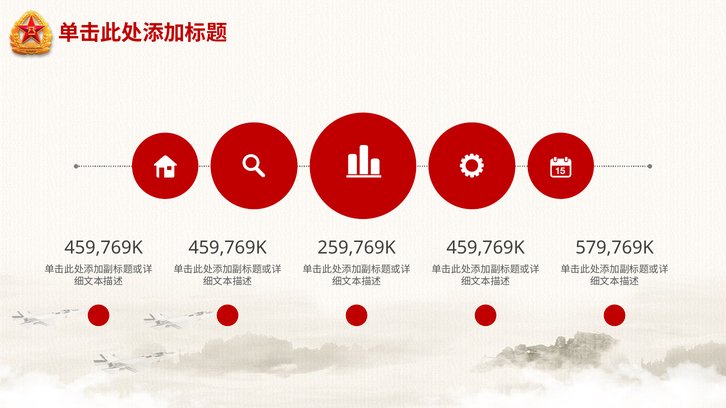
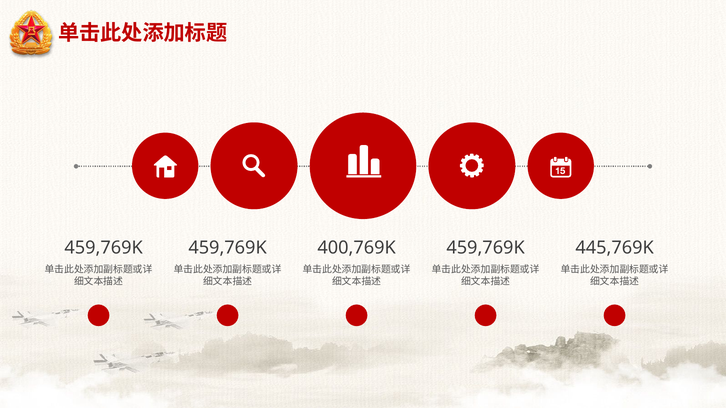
259,769K: 259,769K -> 400,769K
579,769K: 579,769K -> 445,769K
